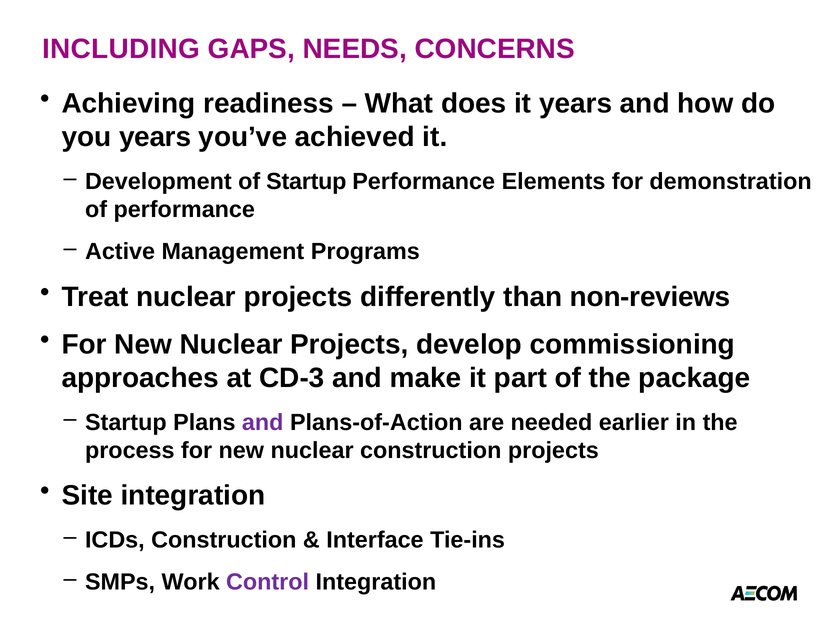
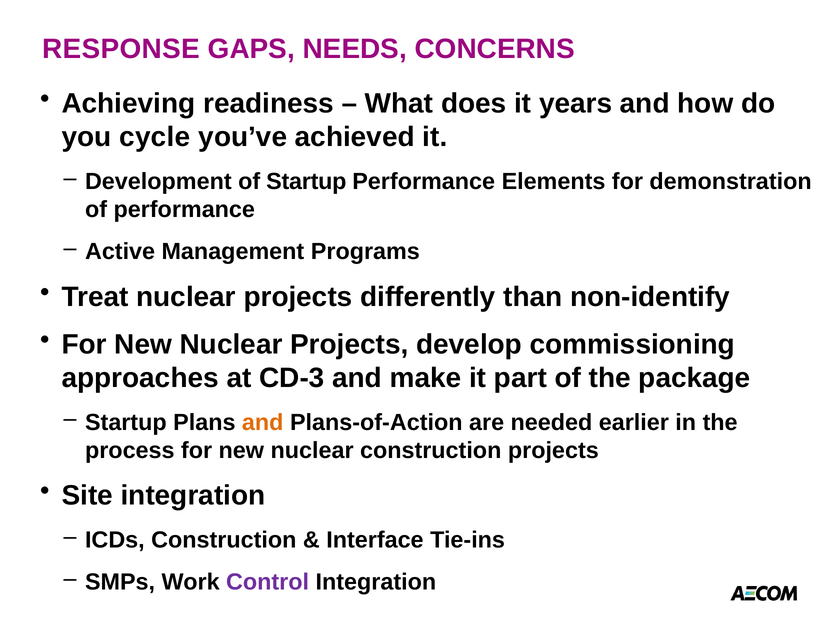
INCLUDING: INCLUDING -> RESPONSE
you years: years -> cycle
non-reviews: non-reviews -> non-identify
and at (263, 422) colour: purple -> orange
